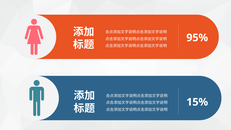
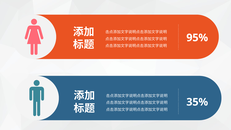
15%: 15% -> 35%
